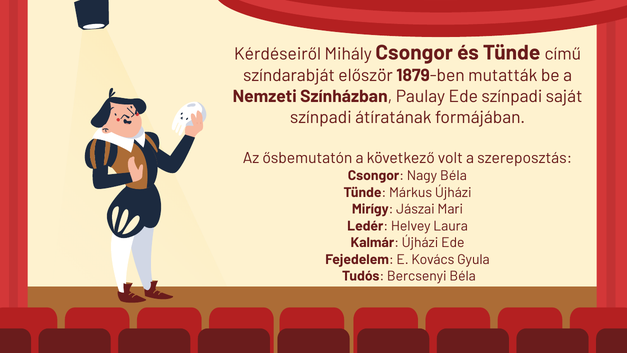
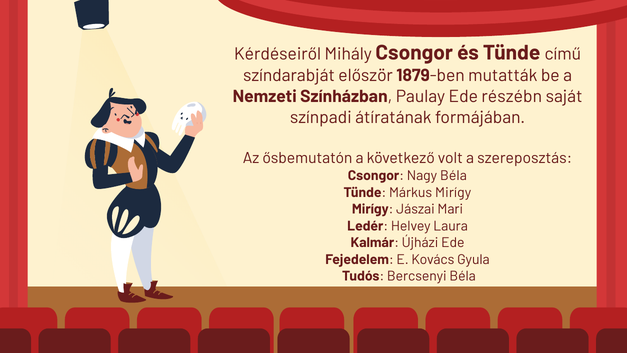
Ede színpadi: színpadi -> részébn
Márkus Újházi: Újházi -> Mirígy
